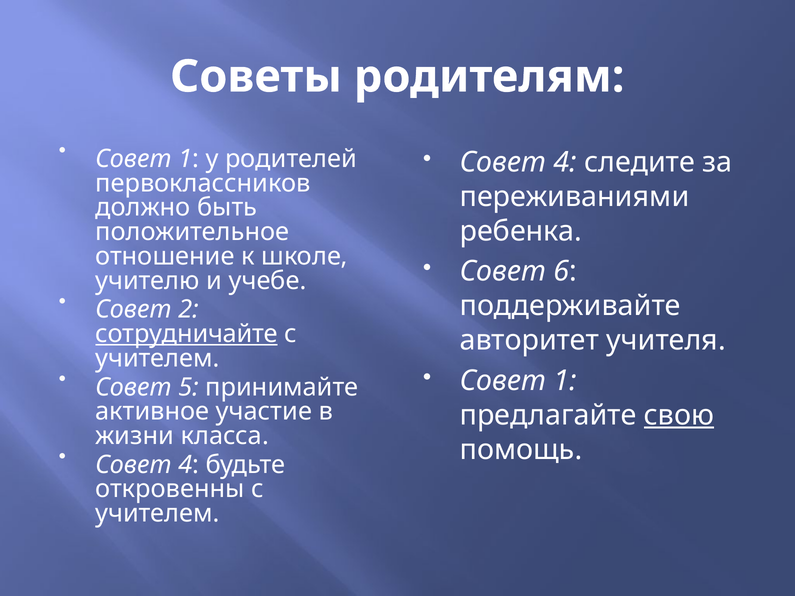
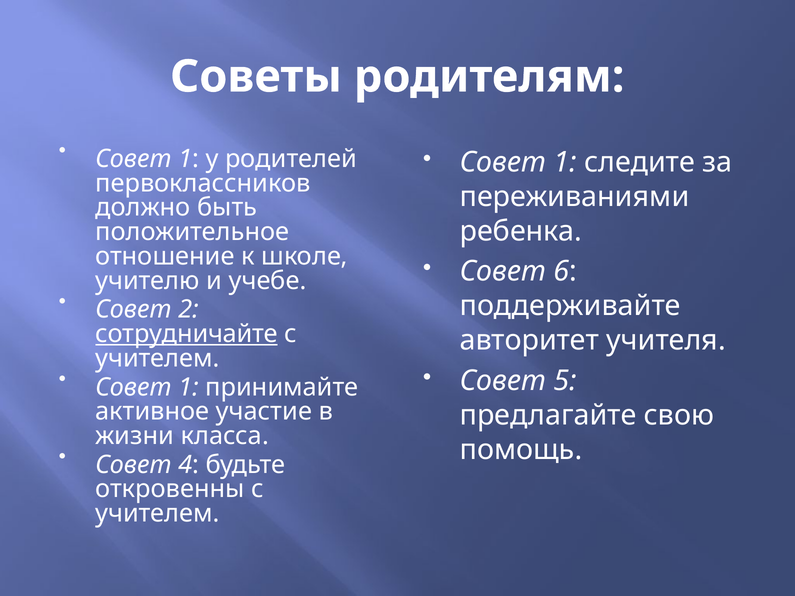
4 at (565, 162): 4 -> 1
1 at (565, 381): 1 -> 5
5 at (188, 387): 5 -> 1
свою underline: present -> none
